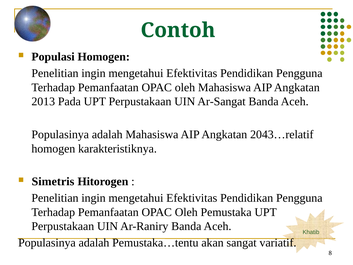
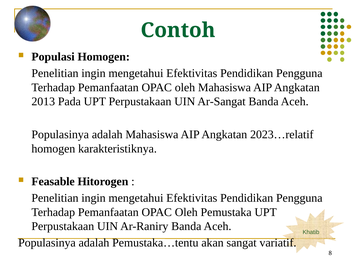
2043…relatif: 2043…relatif -> 2023…relatif
Simetris: Simetris -> Feasable
